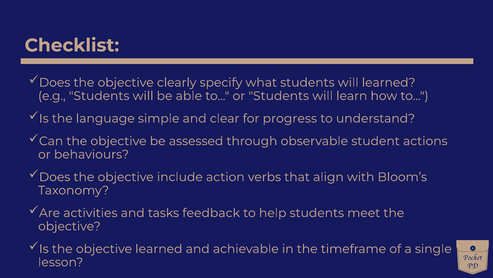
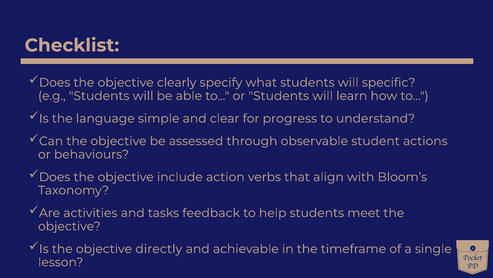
will learned: learned -> specific
objective learned: learned -> directly
